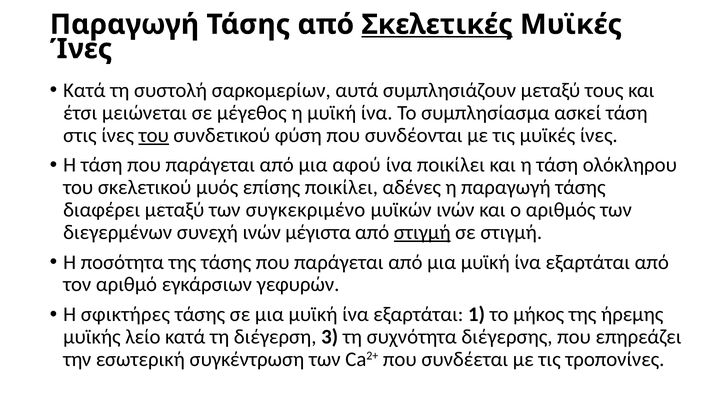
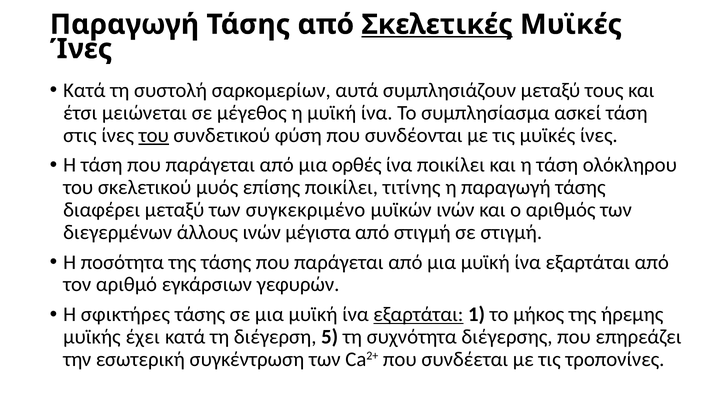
αφού: αφού -> ορθές
αδένες: αδένες -> τιτίνης
συνεχή: συνεχή -> άλλους
στιγμή at (422, 232) underline: present -> none
εξαρτάται at (418, 315) underline: none -> present
λείο: λείο -> έχει
3: 3 -> 5
